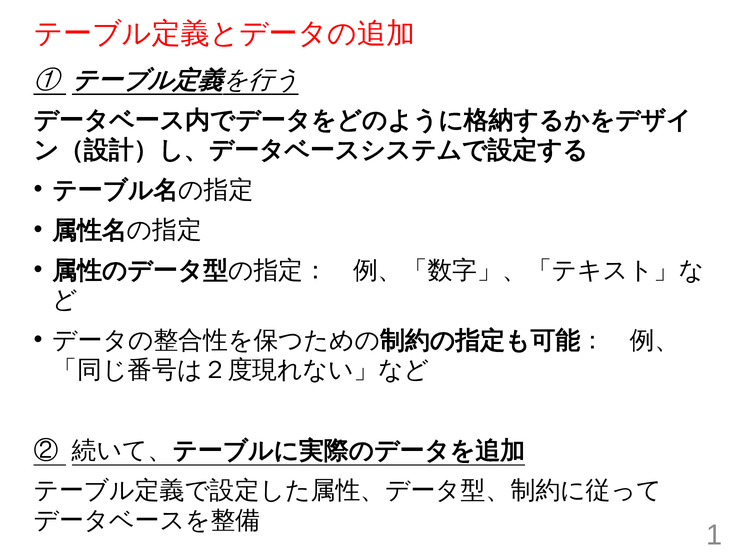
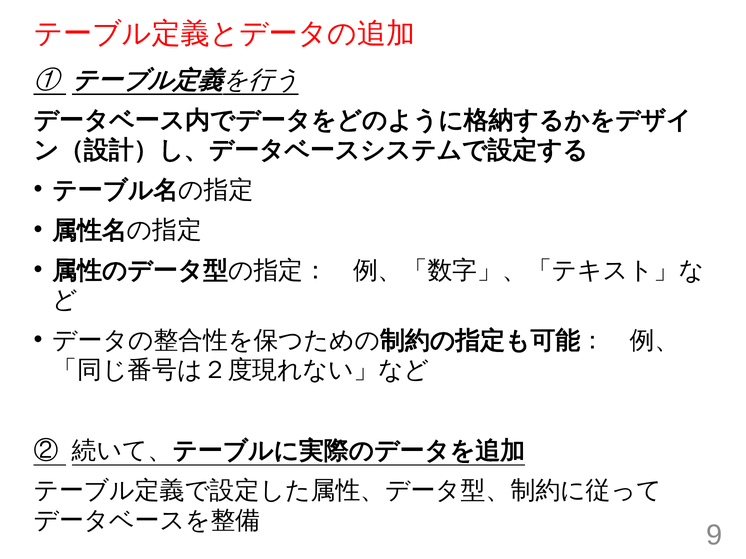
1: 1 -> 9
